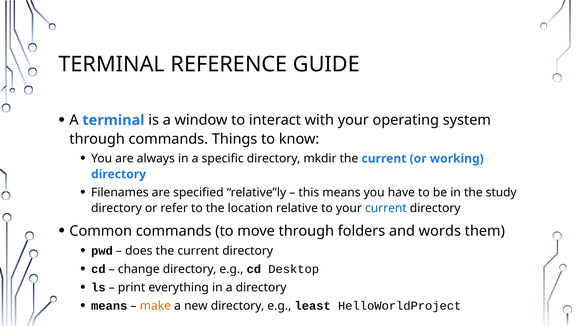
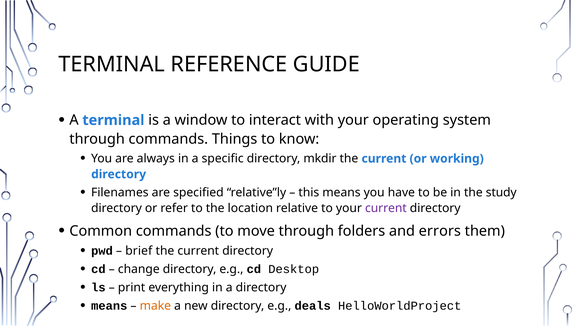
current at (386, 208) colour: blue -> purple
words: words -> errors
does: does -> brief
least: least -> deals
